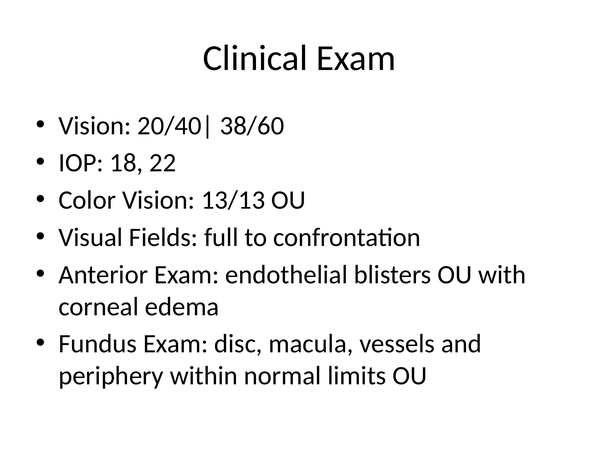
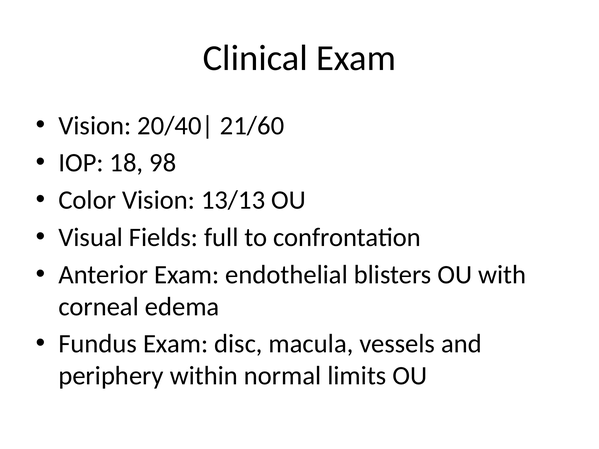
38/60: 38/60 -> 21/60
22: 22 -> 98
